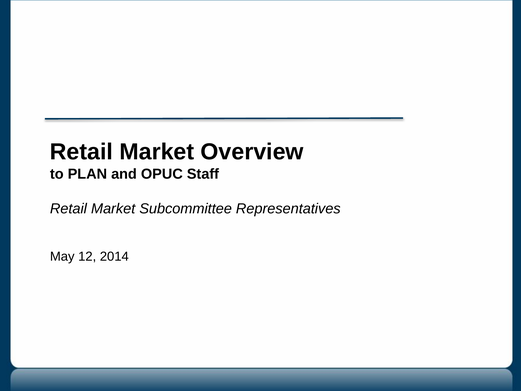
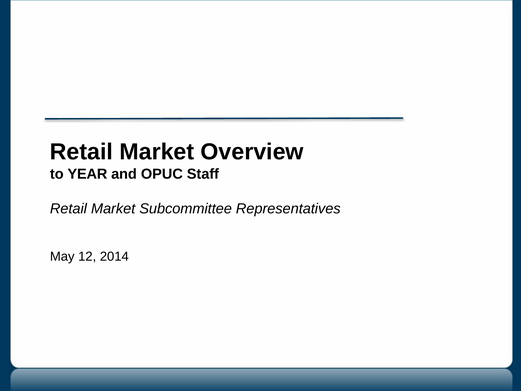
PLAN: PLAN -> YEAR
